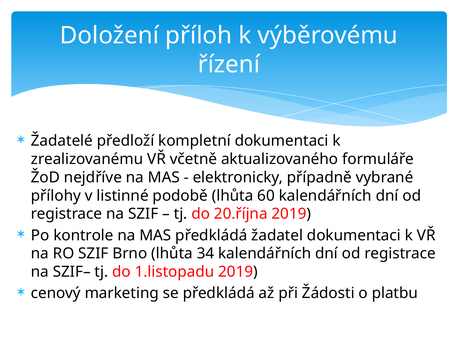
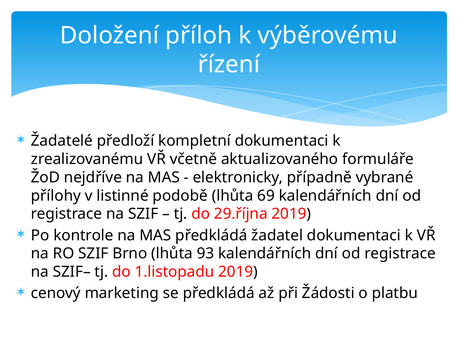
60: 60 -> 69
20.října: 20.října -> 29.října
34: 34 -> 93
